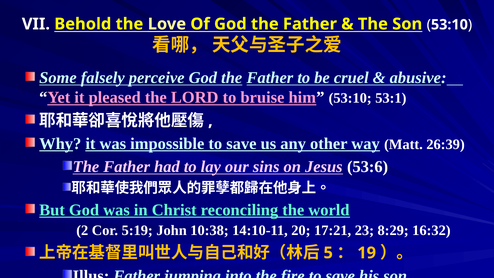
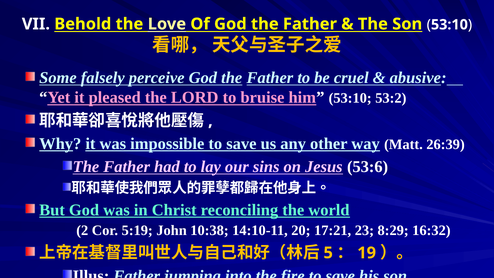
53:1: 53:1 -> 53:2
